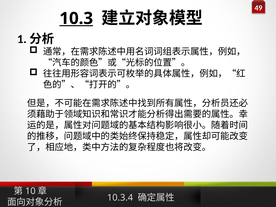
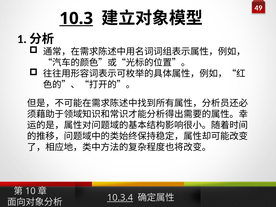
10.3.4 underline: none -> present
